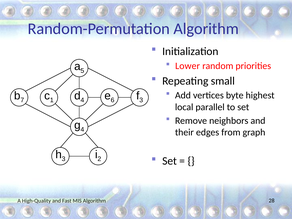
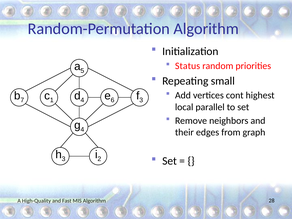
Lower: Lower -> Status
byte: byte -> cont
